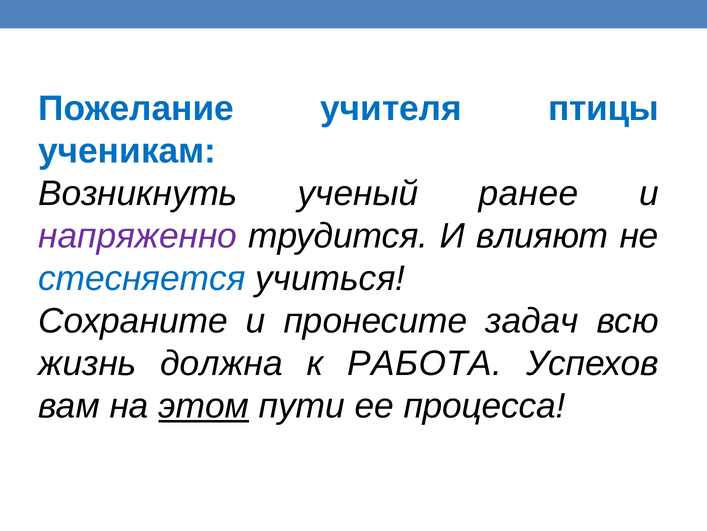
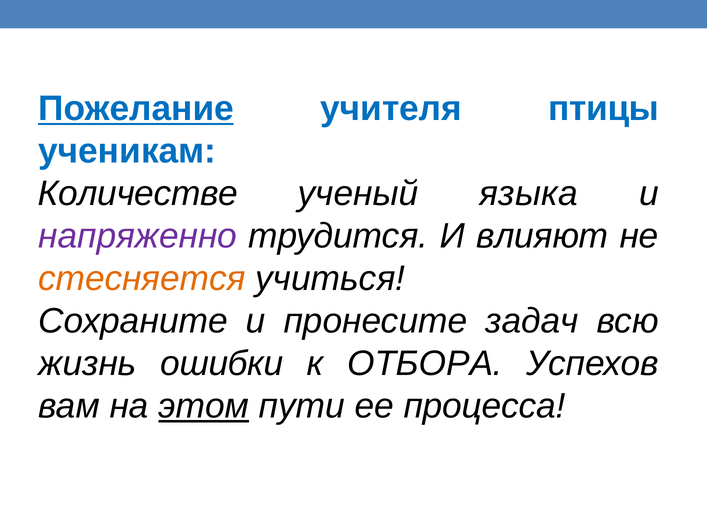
Пожелание underline: none -> present
Возникнуть: Возникнуть -> Количестве
ранее: ранее -> языка
стесняется colour: blue -> orange
должна: должна -> ошибки
РАБОТА: РАБОТА -> ОТБОРА
